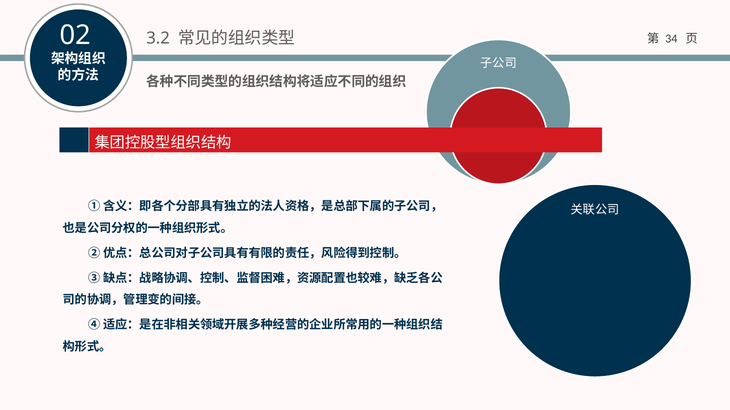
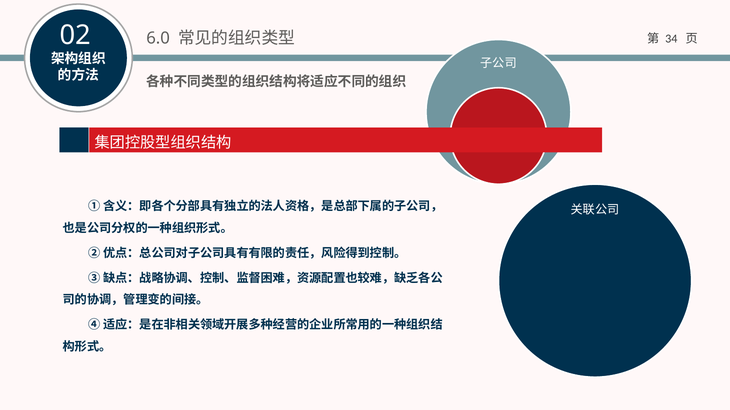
3.2: 3.2 -> 6.0
